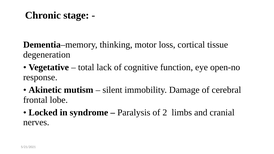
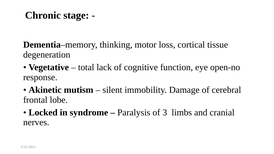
2: 2 -> 3
